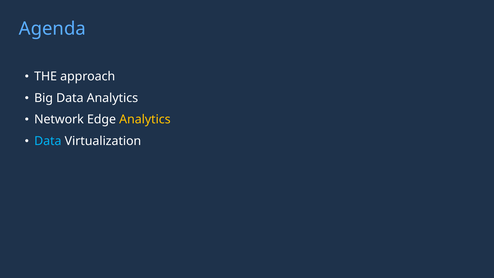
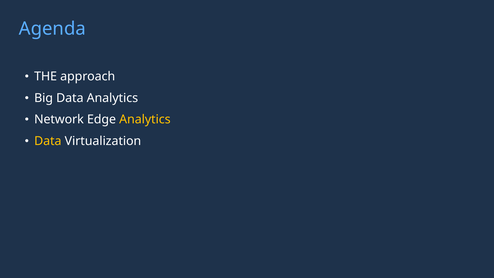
Data at (48, 141) colour: light blue -> yellow
